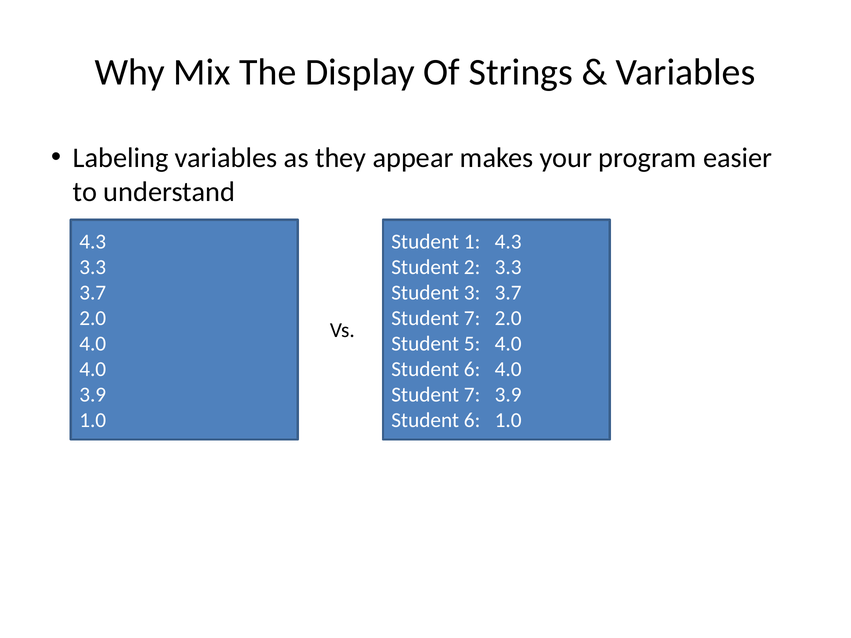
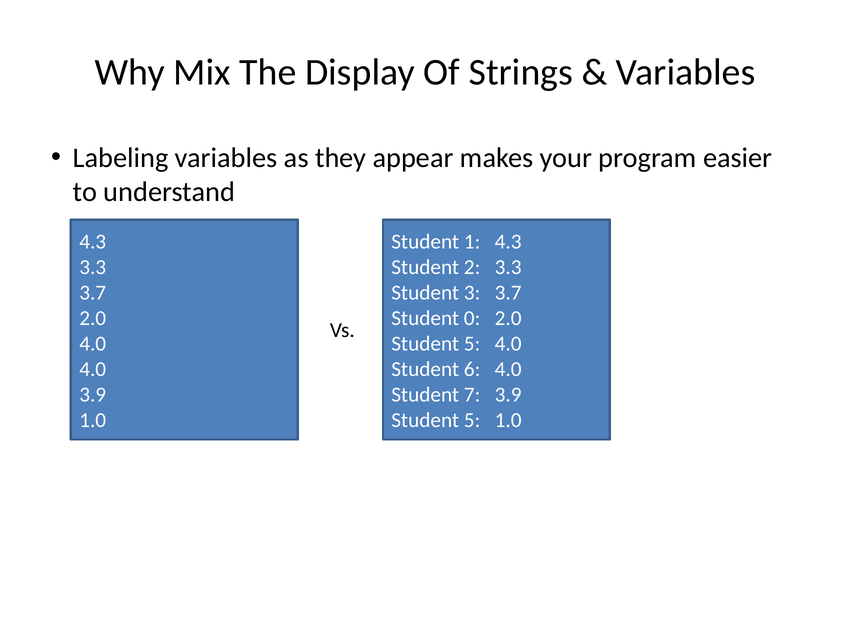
7 at (472, 318): 7 -> 0
6 at (472, 421): 6 -> 5
